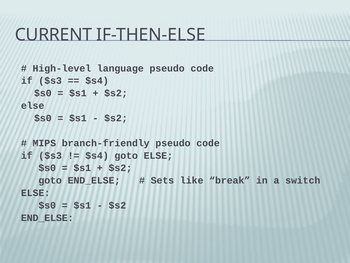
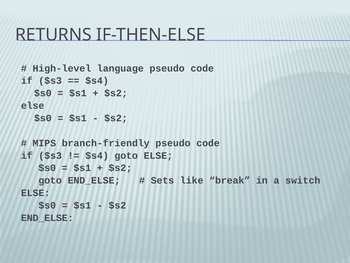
CURRENT: CURRENT -> RETURNS
